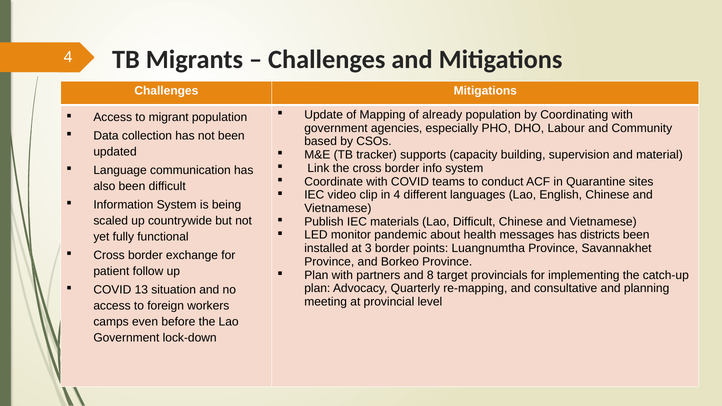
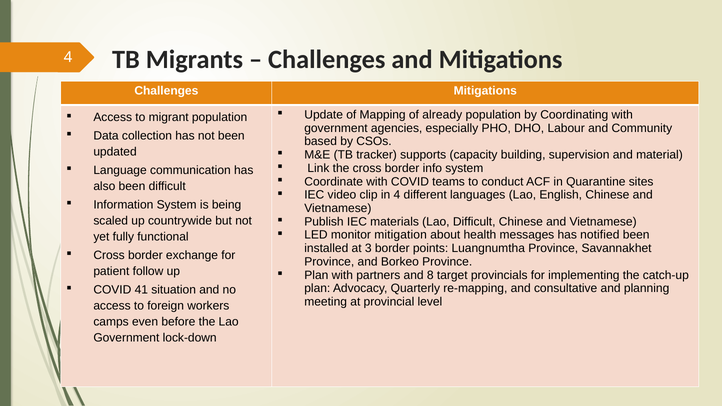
pandemic: pandemic -> mitigation
districts: districts -> notified
13: 13 -> 41
